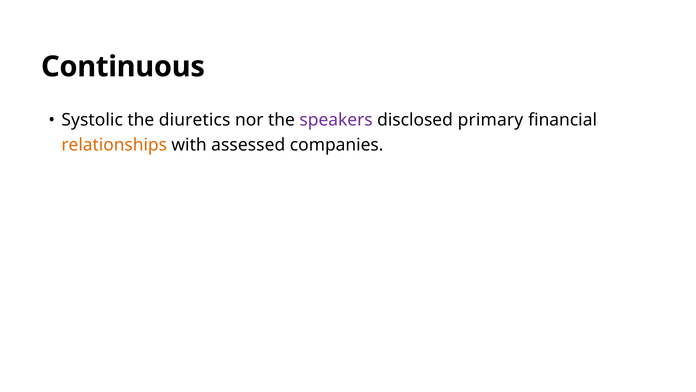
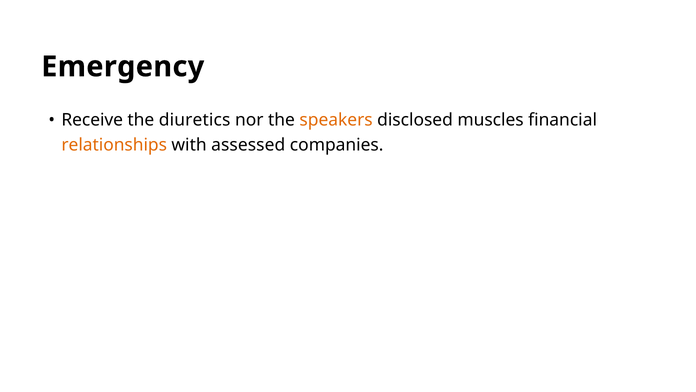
Continuous: Continuous -> Emergency
Systolic: Systolic -> Receive
speakers colour: purple -> orange
primary: primary -> muscles
